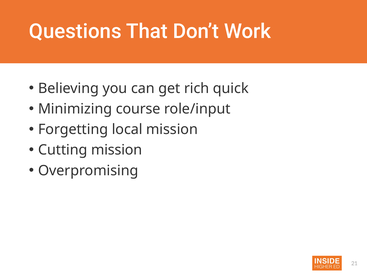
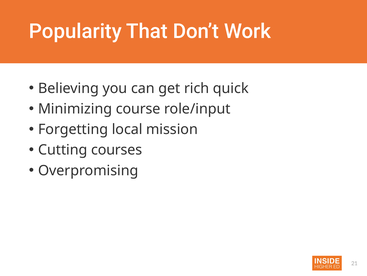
Questions: Questions -> Popularity
Cutting mission: mission -> courses
